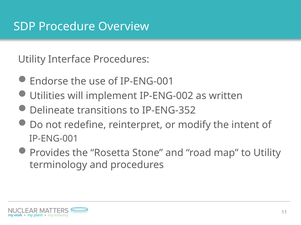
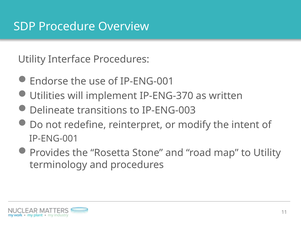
IP-ENG-002: IP-ENG-002 -> IP-ENG-370
IP-ENG-352: IP-ENG-352 -> IP-ENG-003
